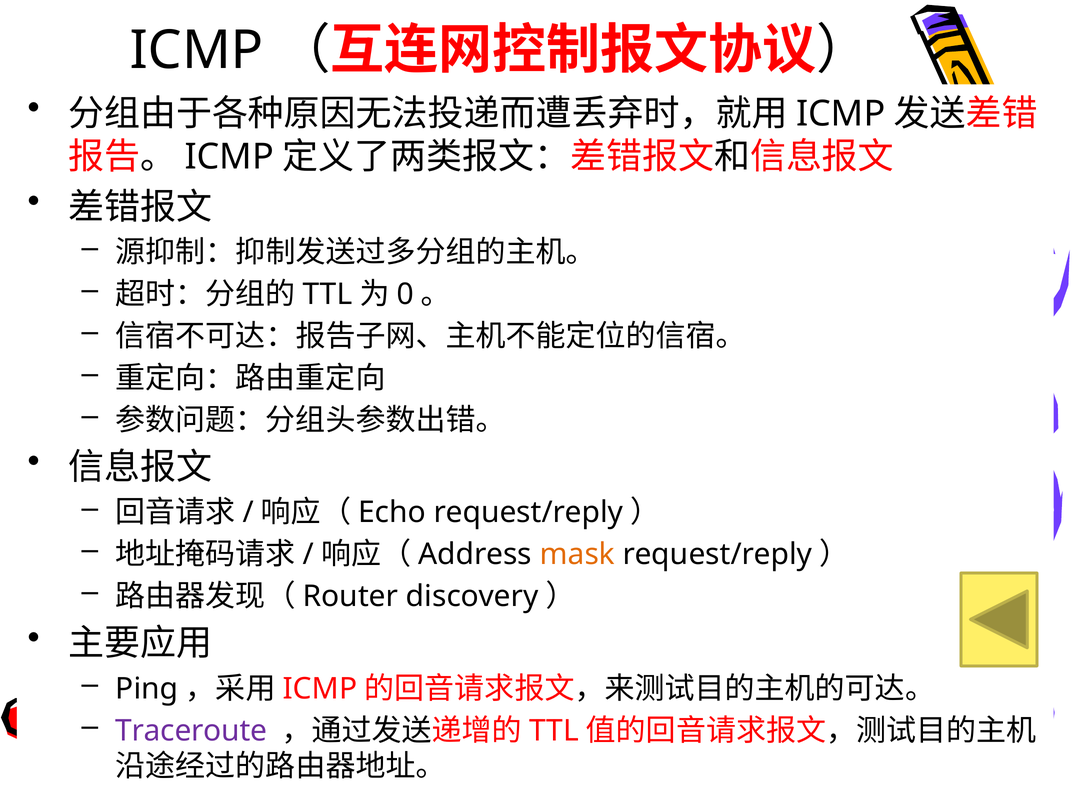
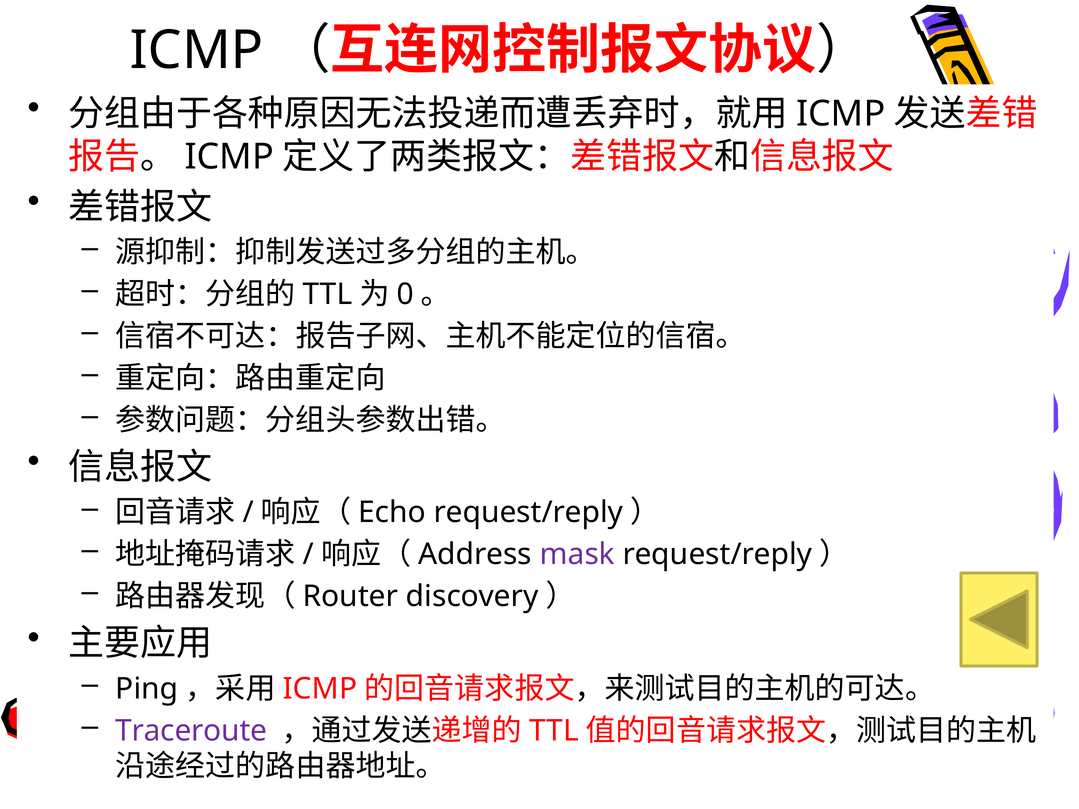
mask colour: orange -> purple
